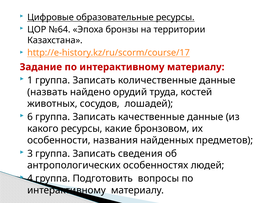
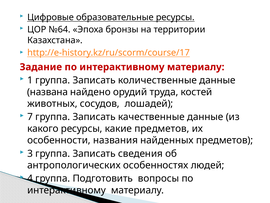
назвать: назвать -> названа
6: 6 -> 7
какие бронзовом: бронзовом -> предметов
